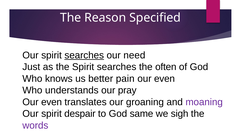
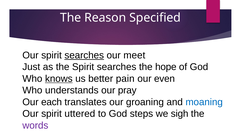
need: need -> meet
often: often -> hope
knows underline: none -> present
even at (52, 102): even -> each
moaning colour: purple -> blue
despair: despair -> uttered
same: same -> steps
